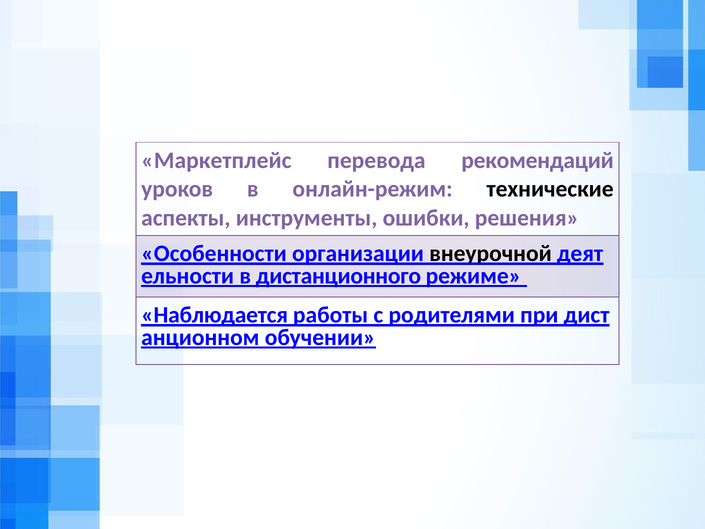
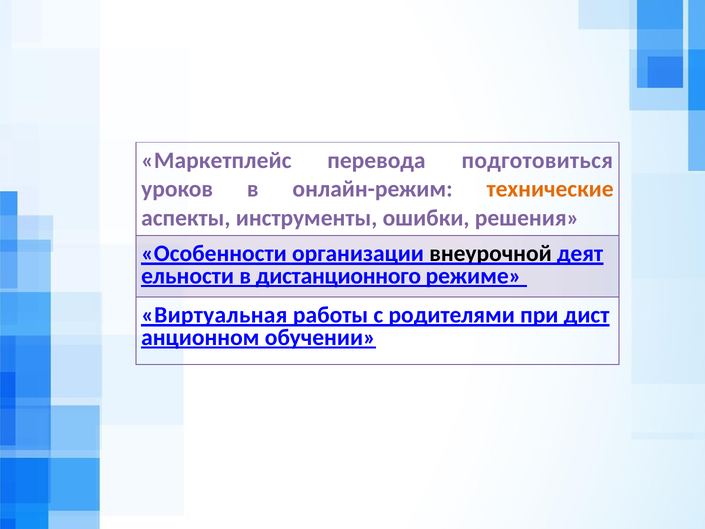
рекомендаций: рекомендаций -> подготовиться
технические colour: black -> orange
Наблюдается: Наблюдается -> Виртуальная
